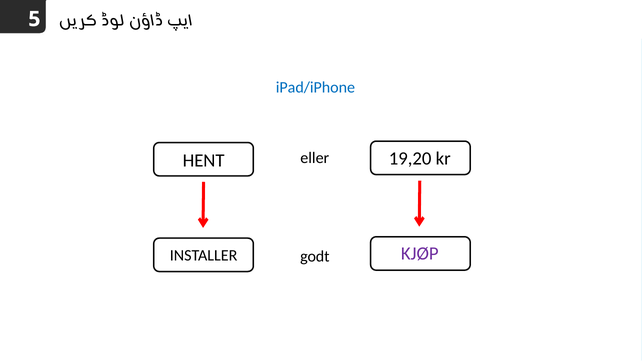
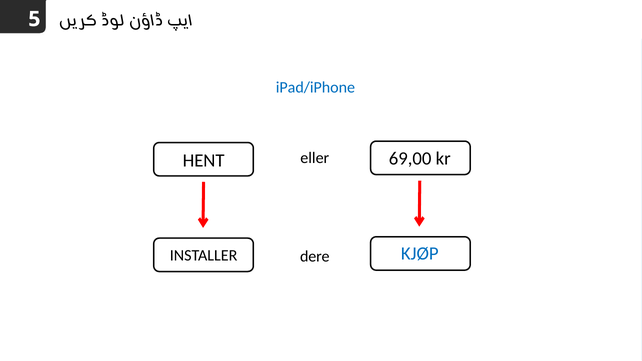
19,20: 19,20 -> 69,00
KJØP colour: purple -> blue
godt: godt -> dere
